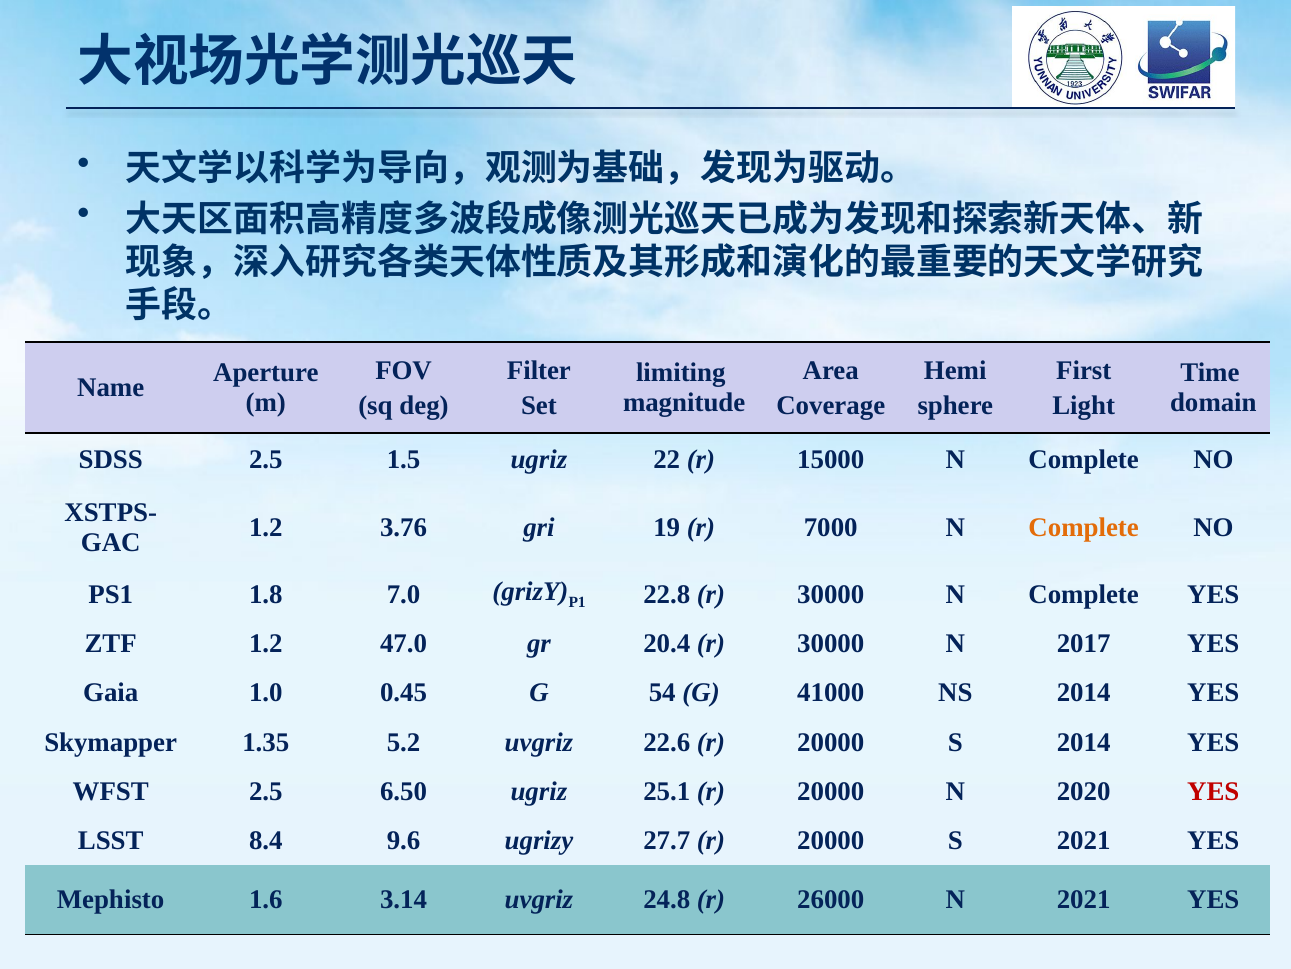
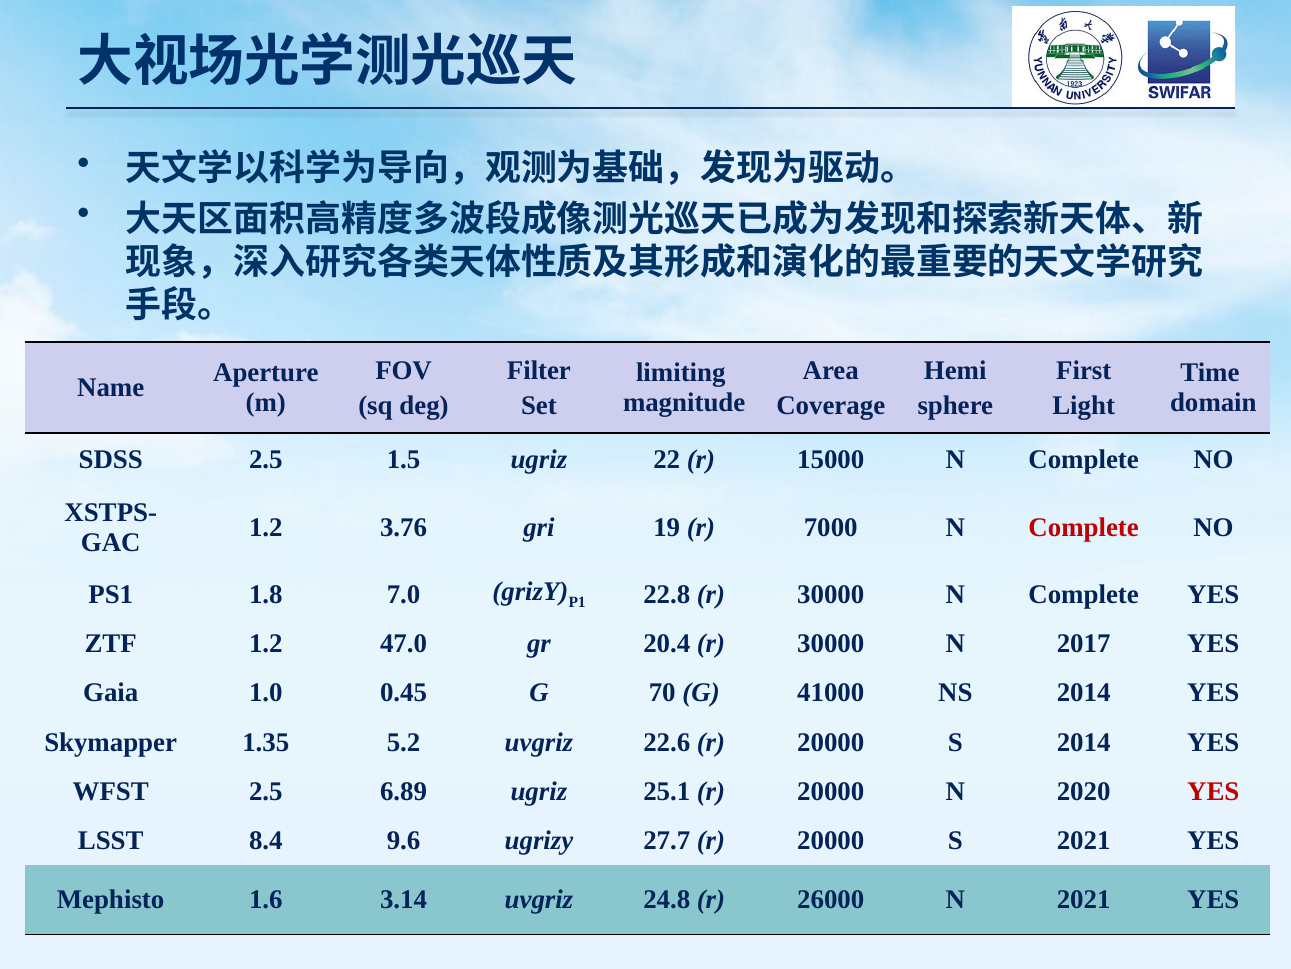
Complete at (1084, 527) colour: orange -> red
54: 54 -> 70
6.50: 6.50 -> 6.89
